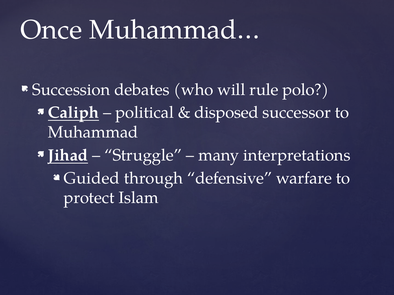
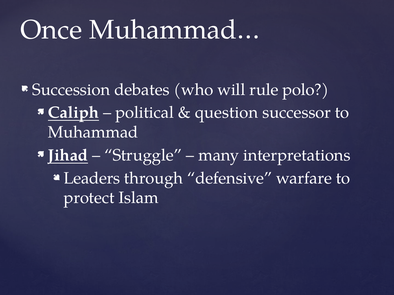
disposed: disposed -> question
Guided: Guided -> Leaders
